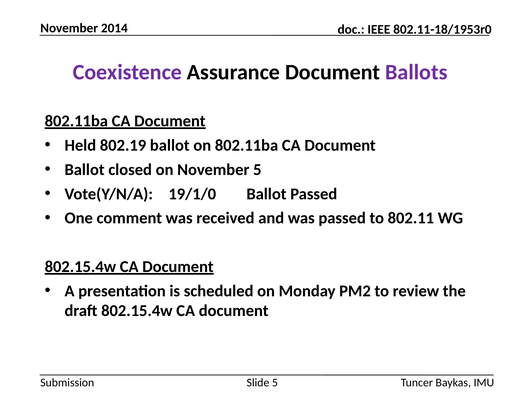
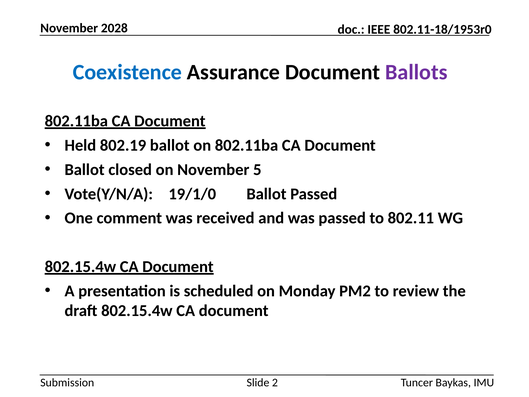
2014: 2014 -> 2028
Coexistence colour: purple -> blue
Slide 5: 5 -> 2
